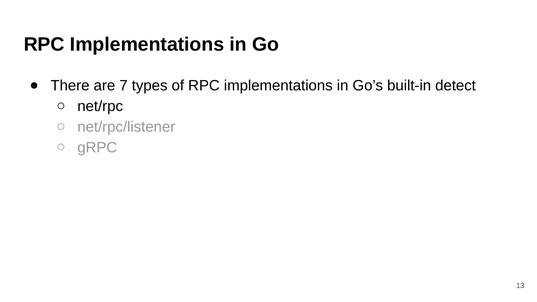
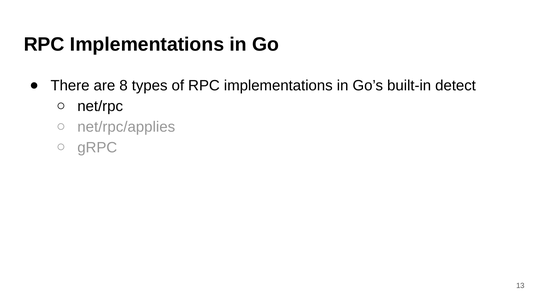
7: 7 -> 8
net/rpc/listener: net/rpc/listener -> net/rpc/applies
